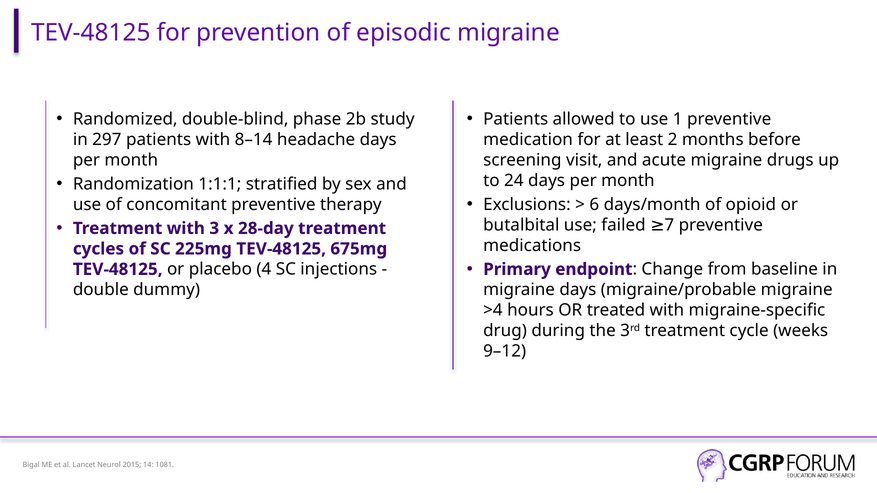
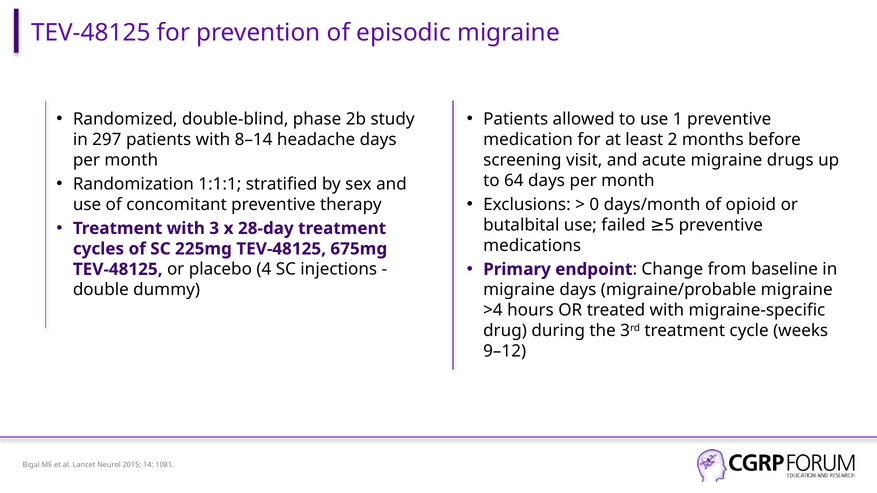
24: 24 -> 64
6: 6 -> 0
7: 7 -> 5
